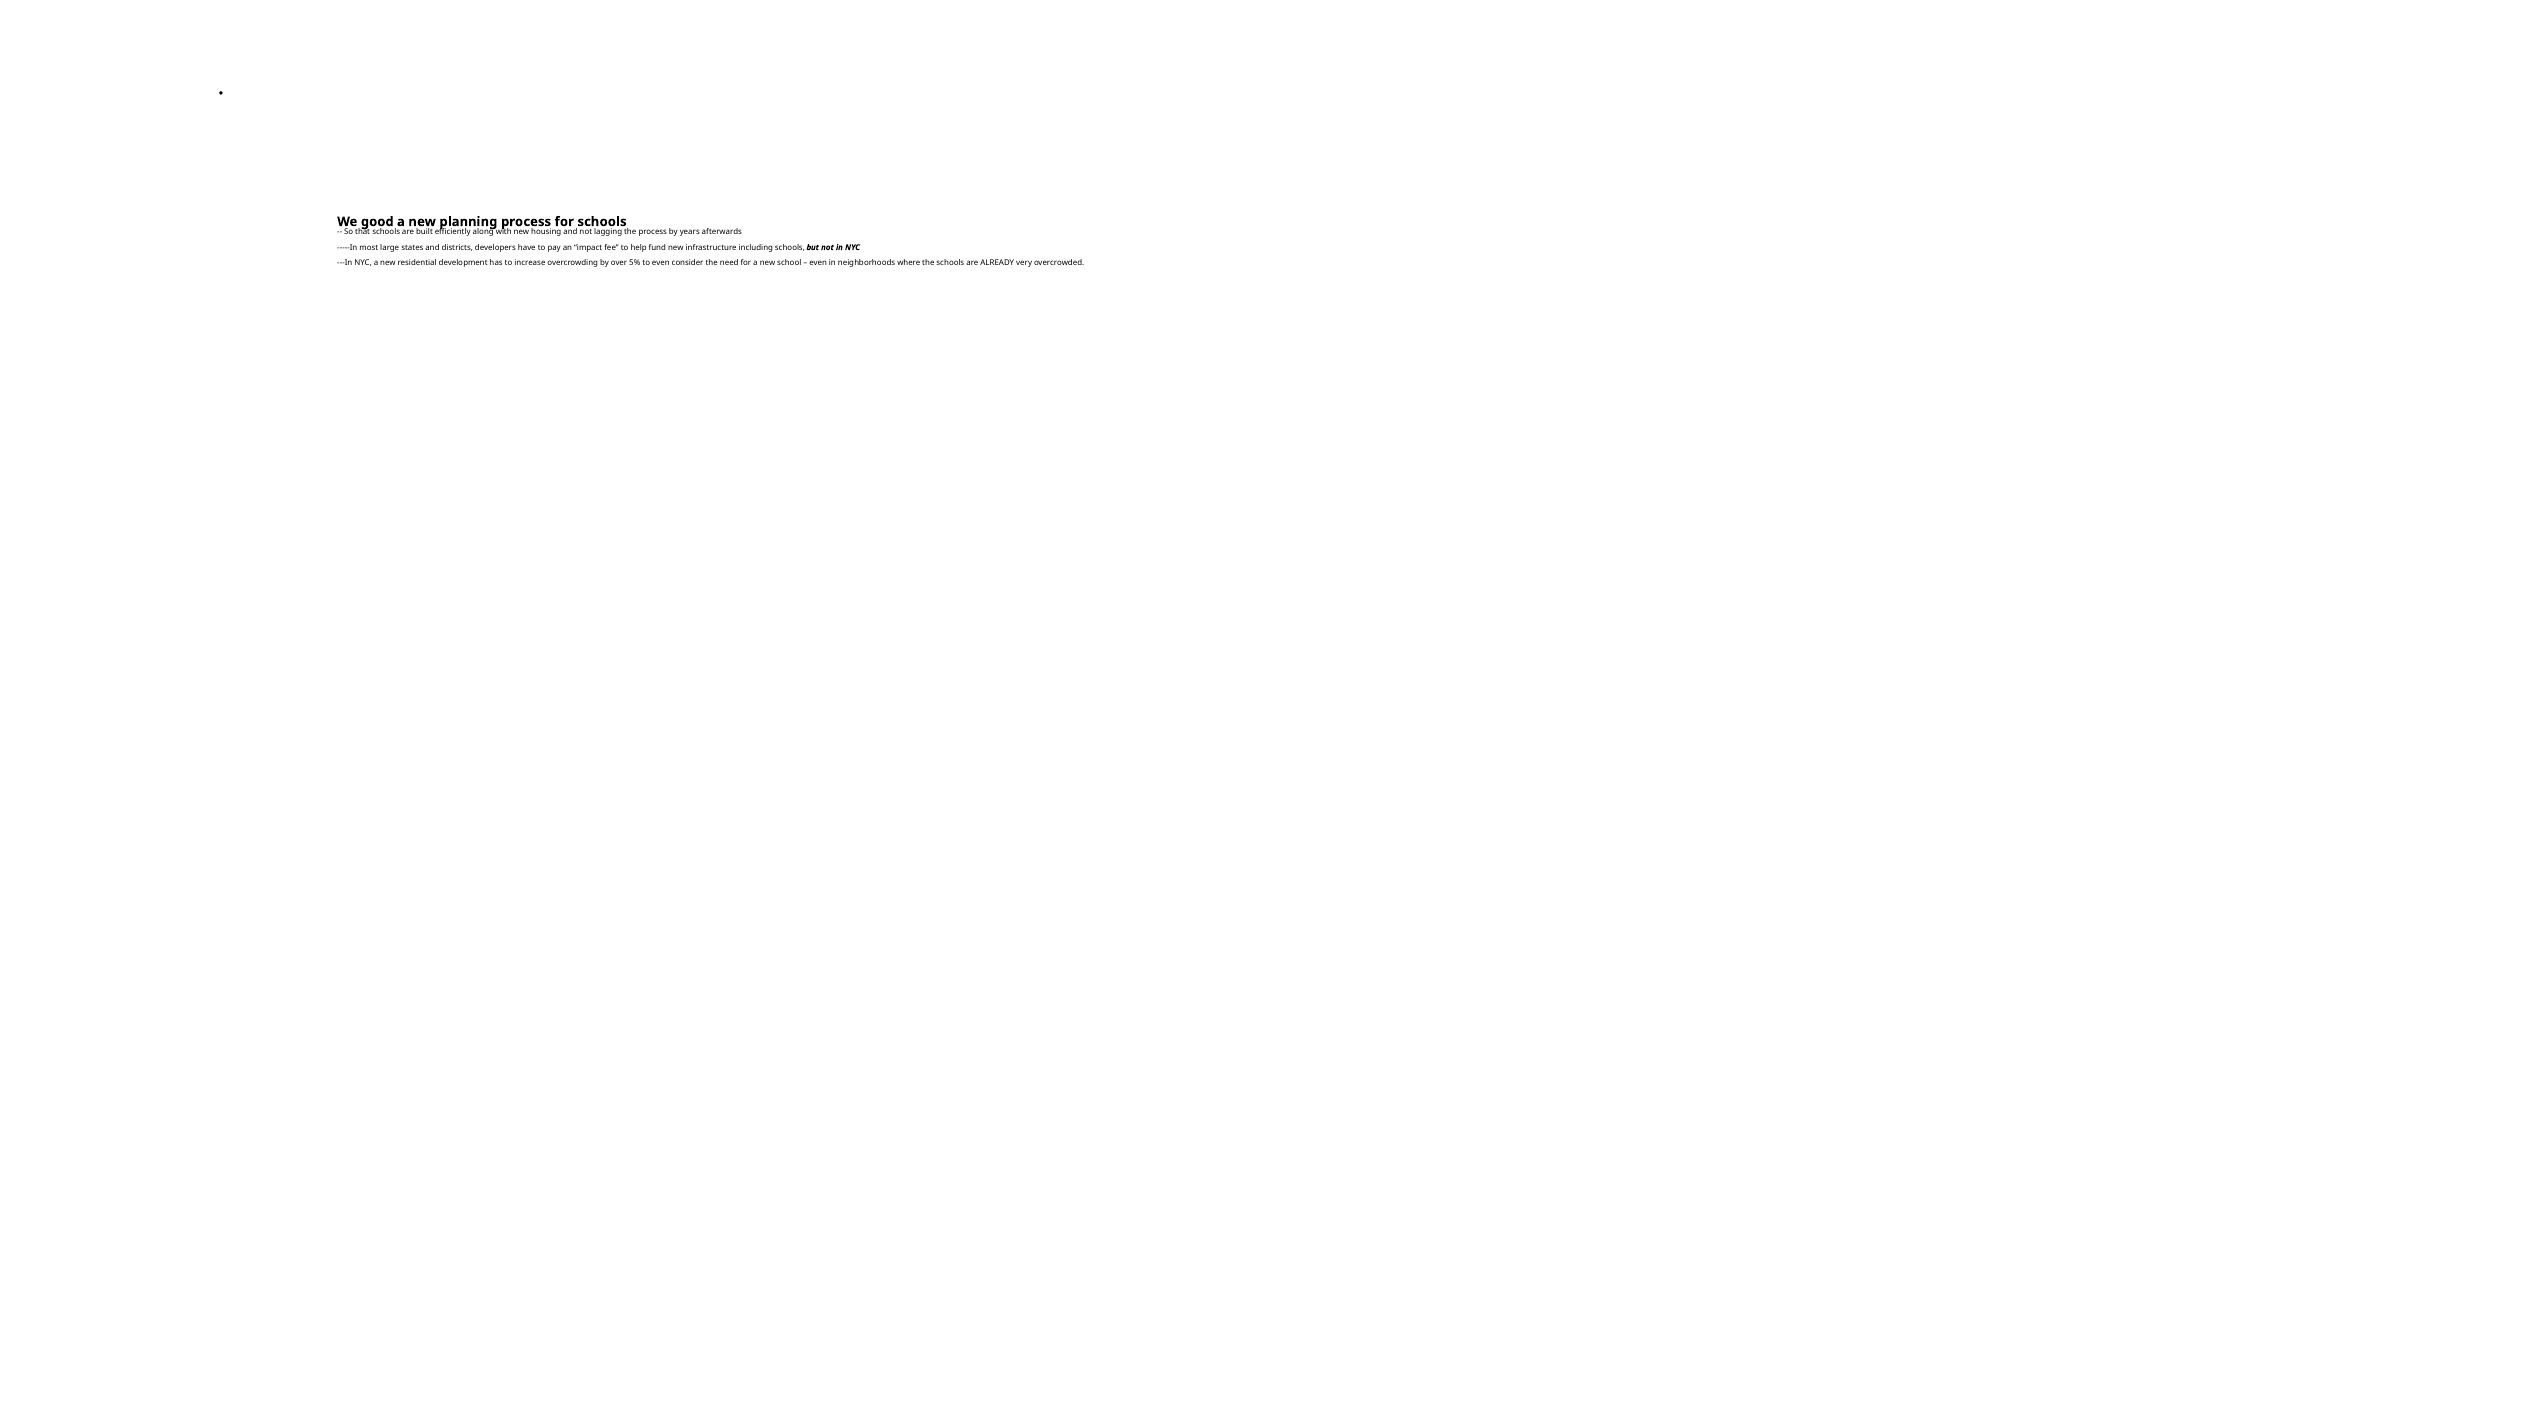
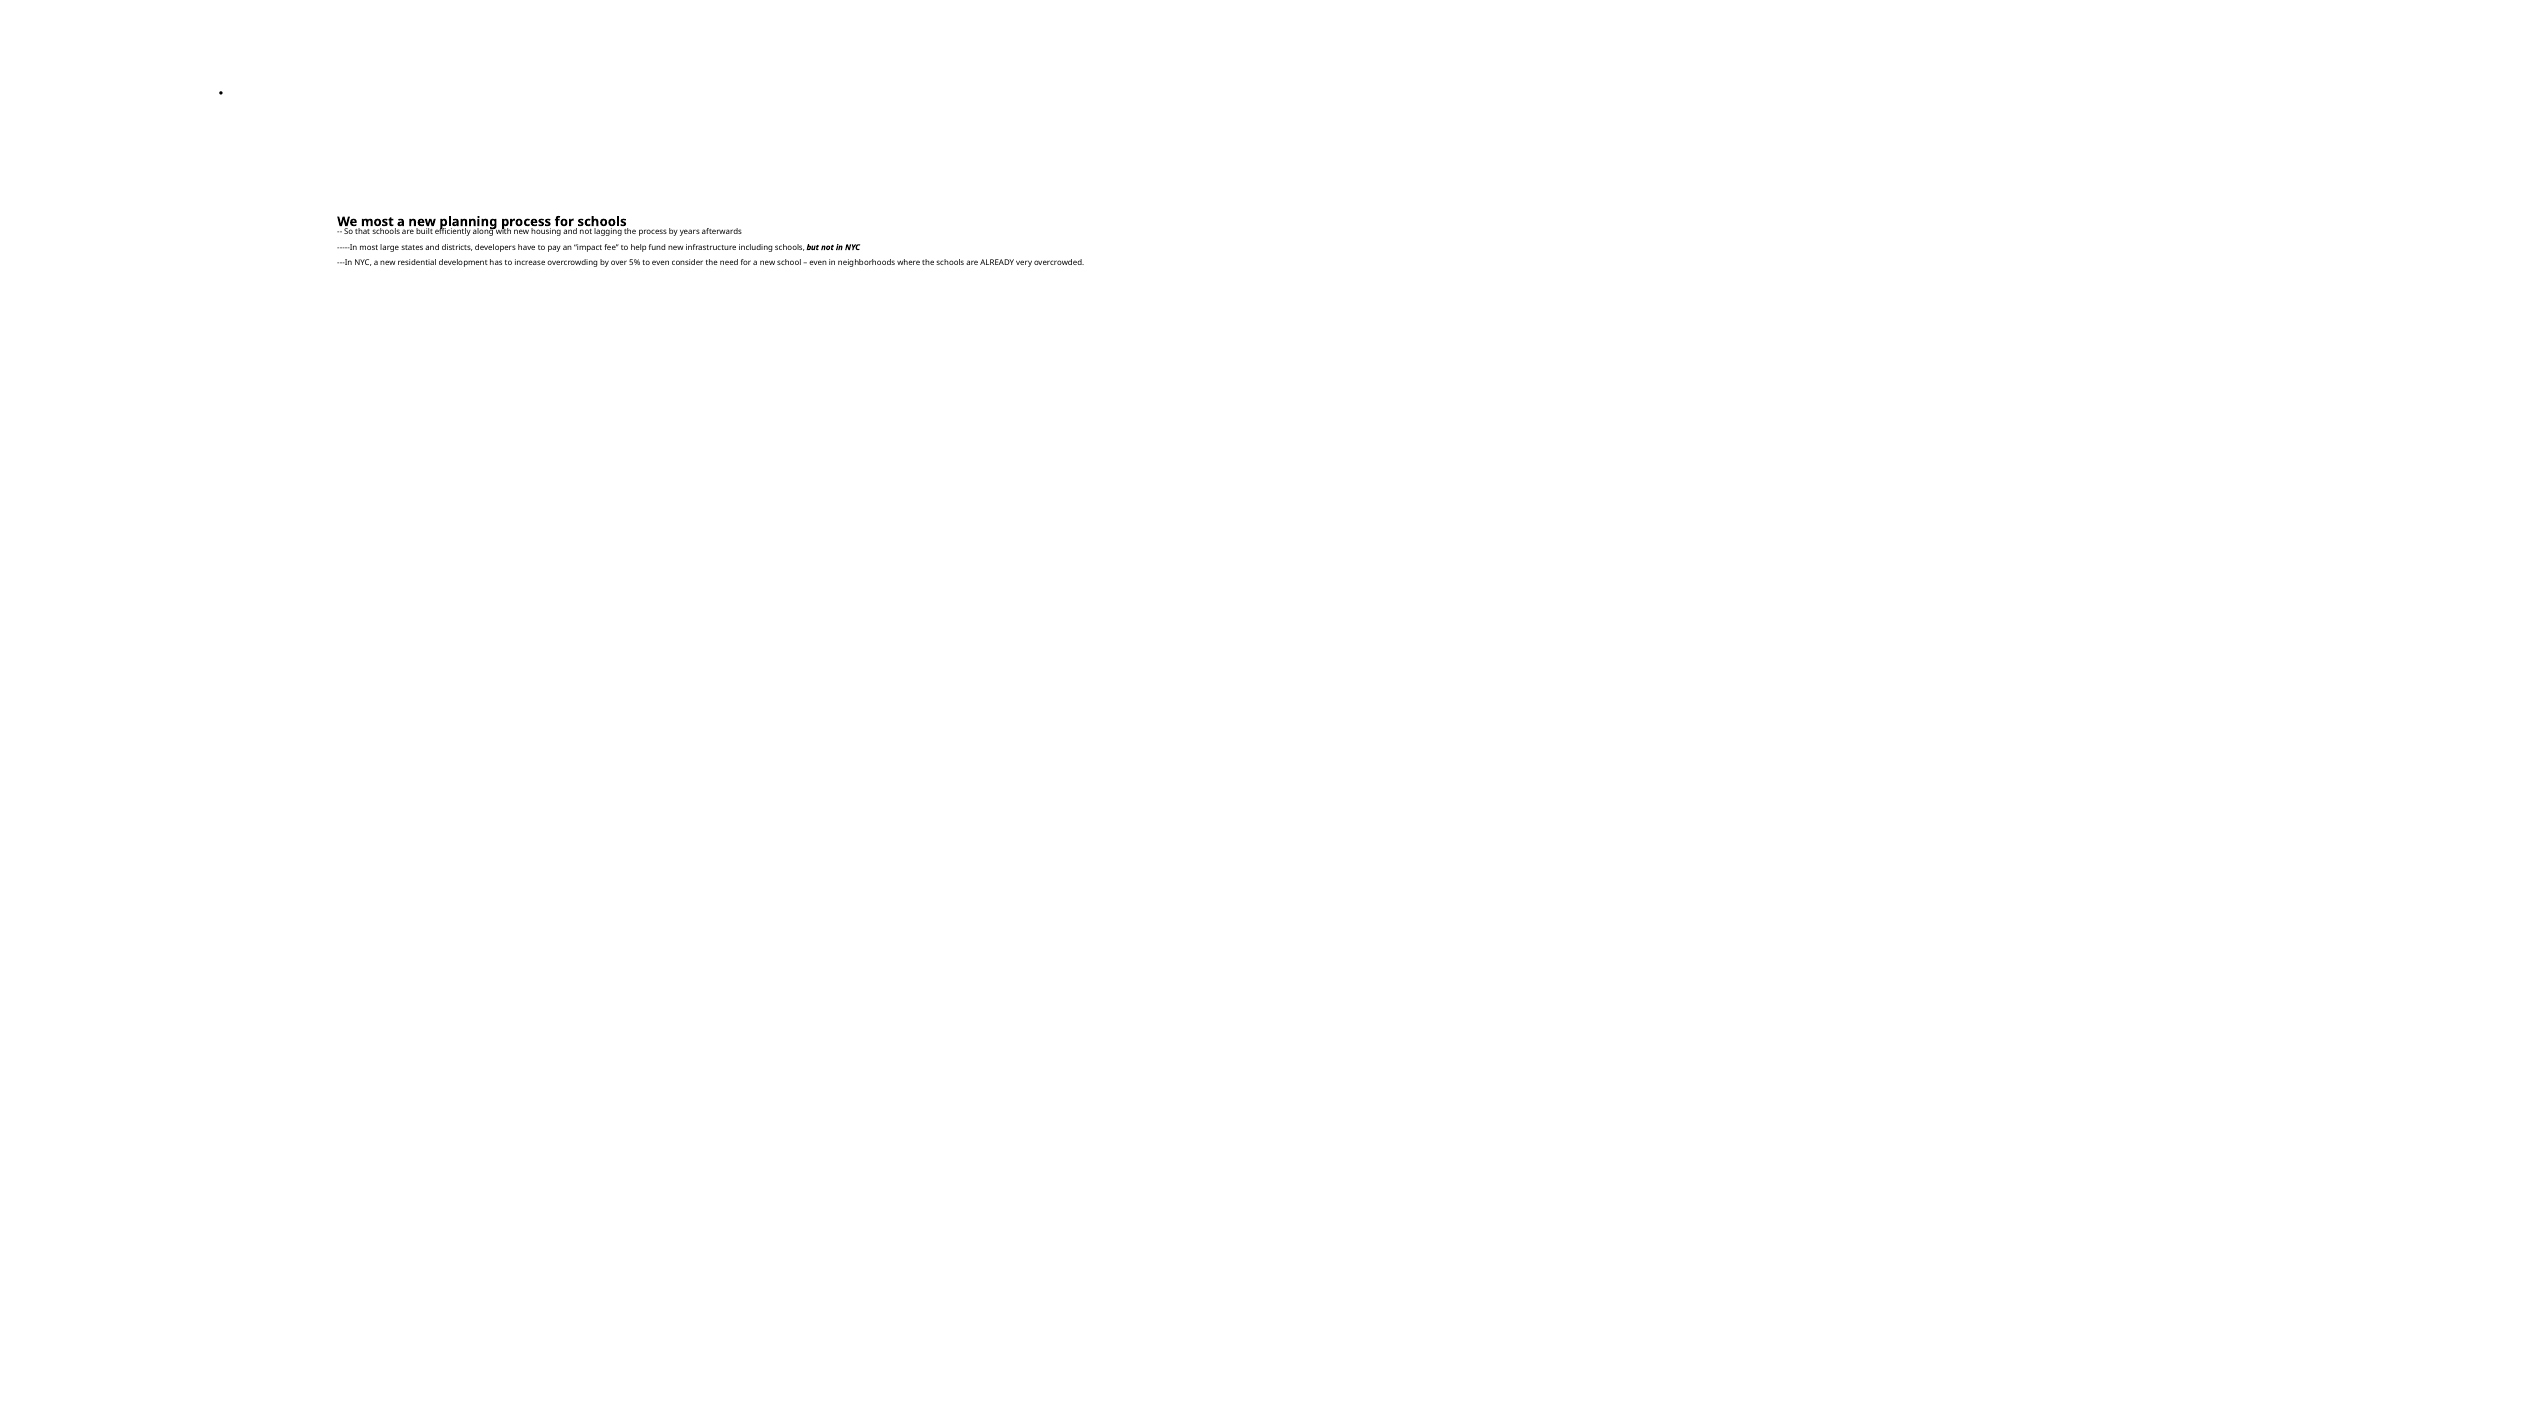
good at (377, 222): good -> most
